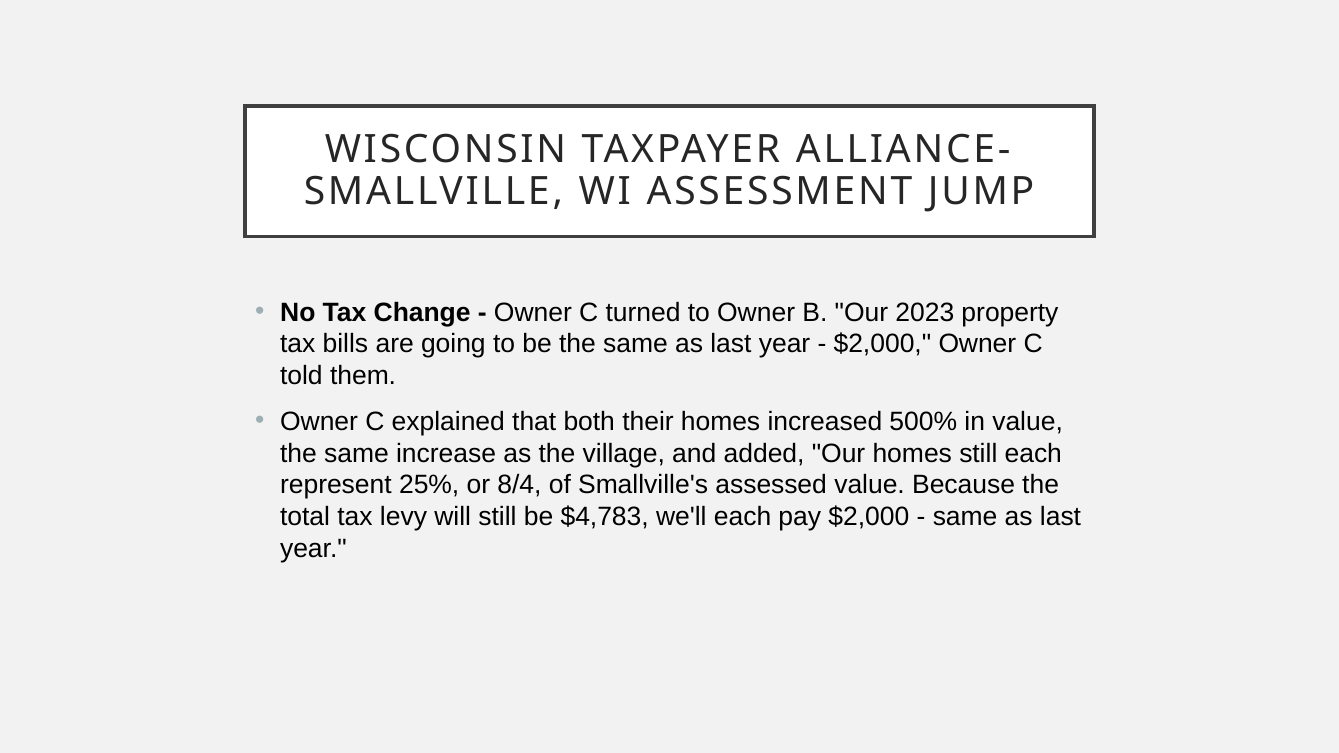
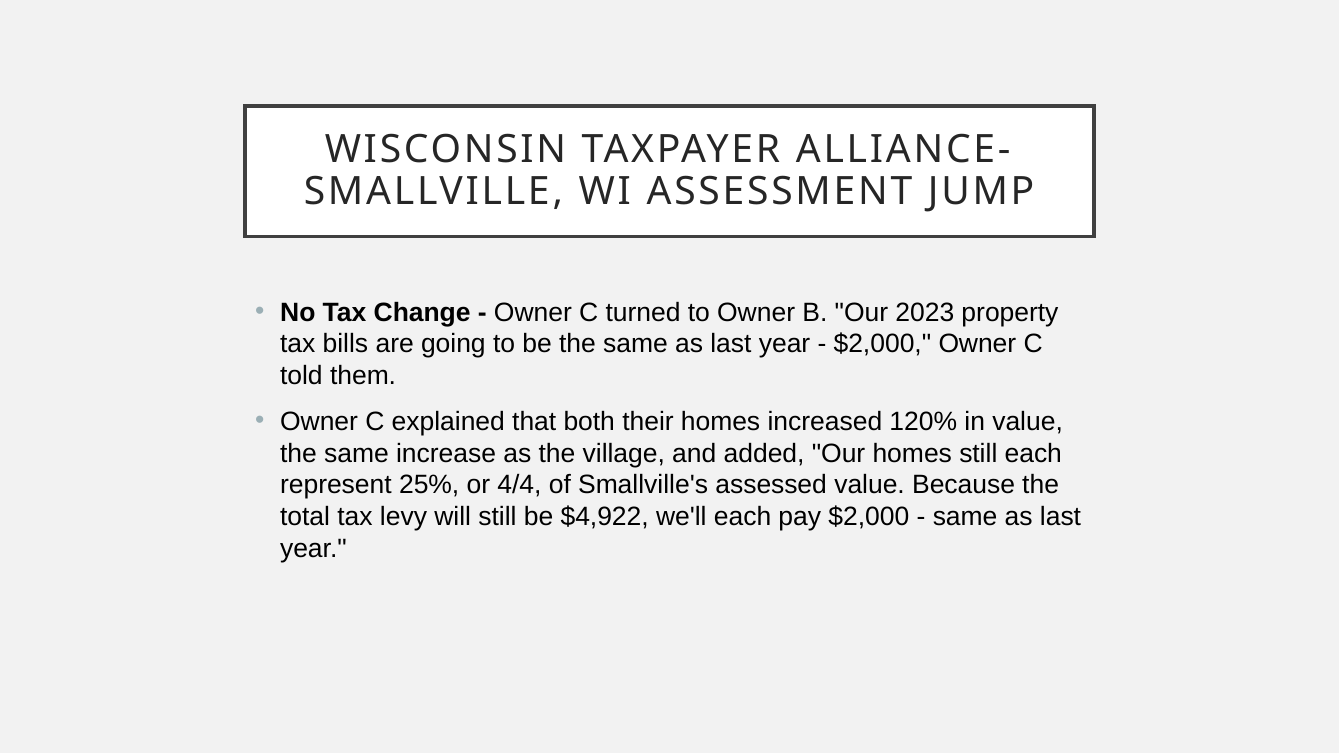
500%: 500% -> 120%
8/4: 8/4 -> 4/4
$4,783: $4,783 -> $4,922
